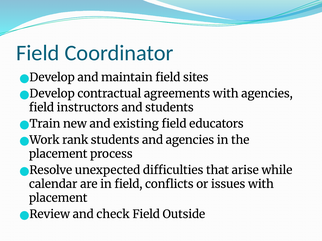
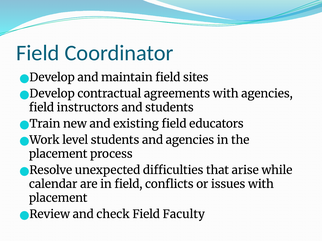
rank: rank -> level
Outside: Outside -> Faculty
